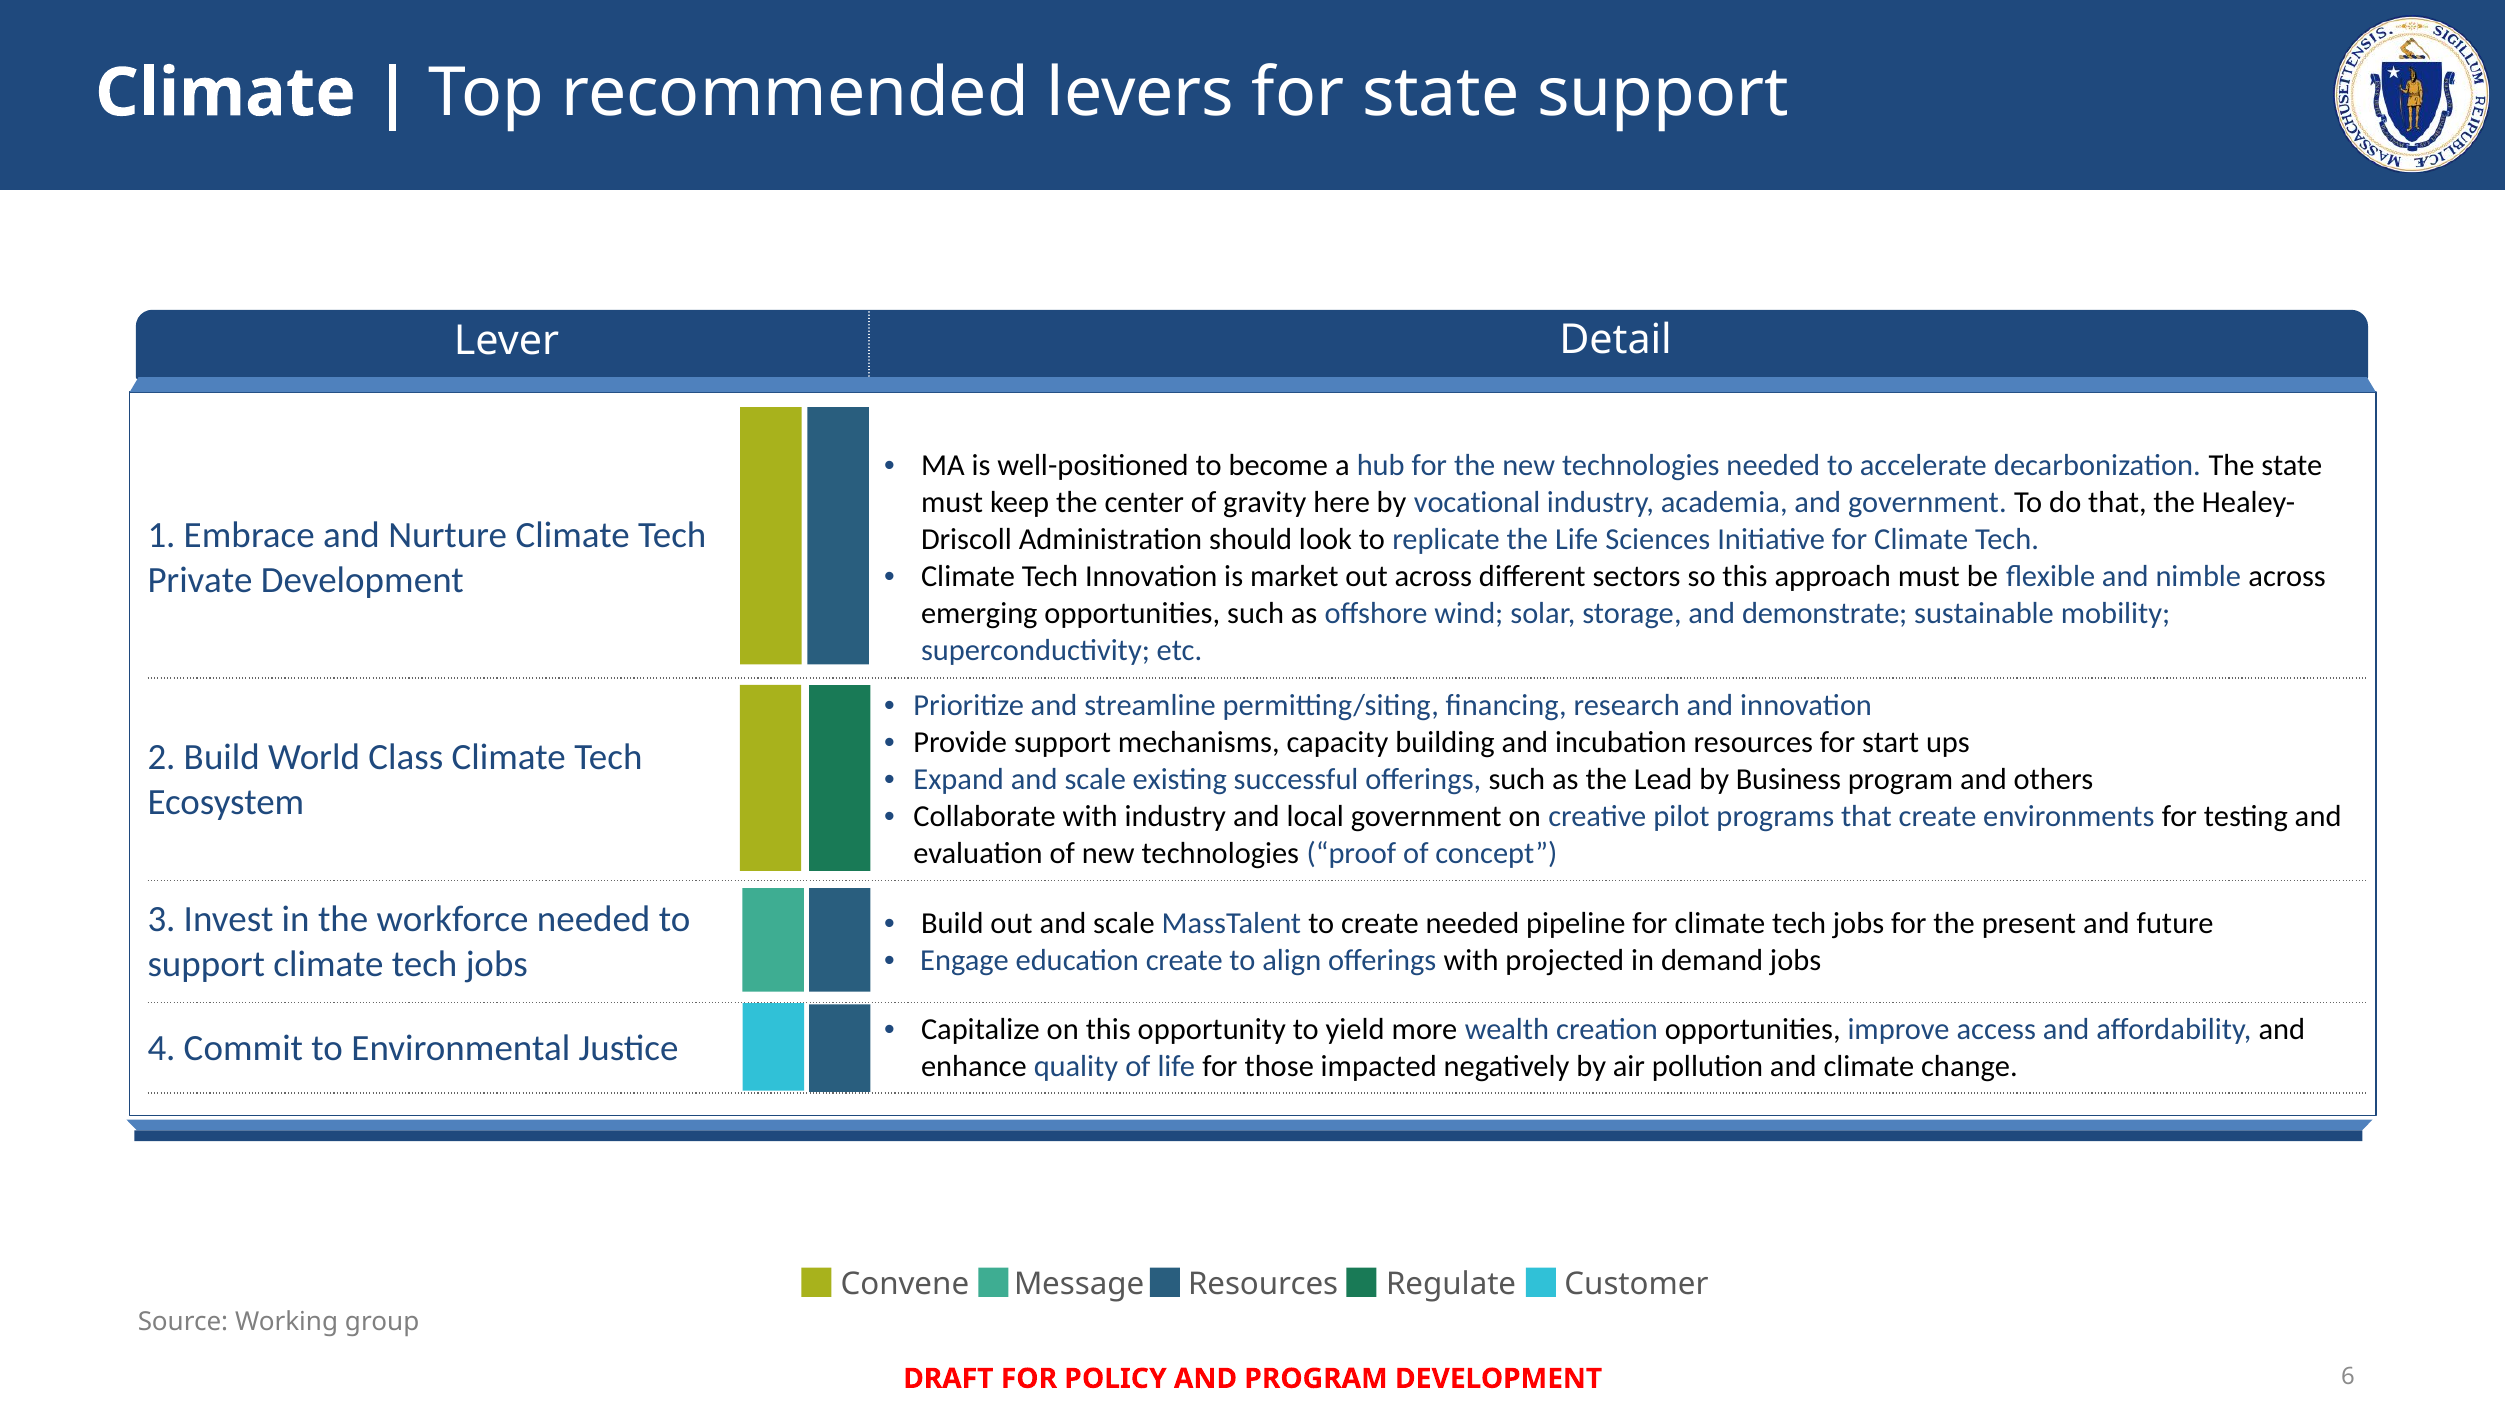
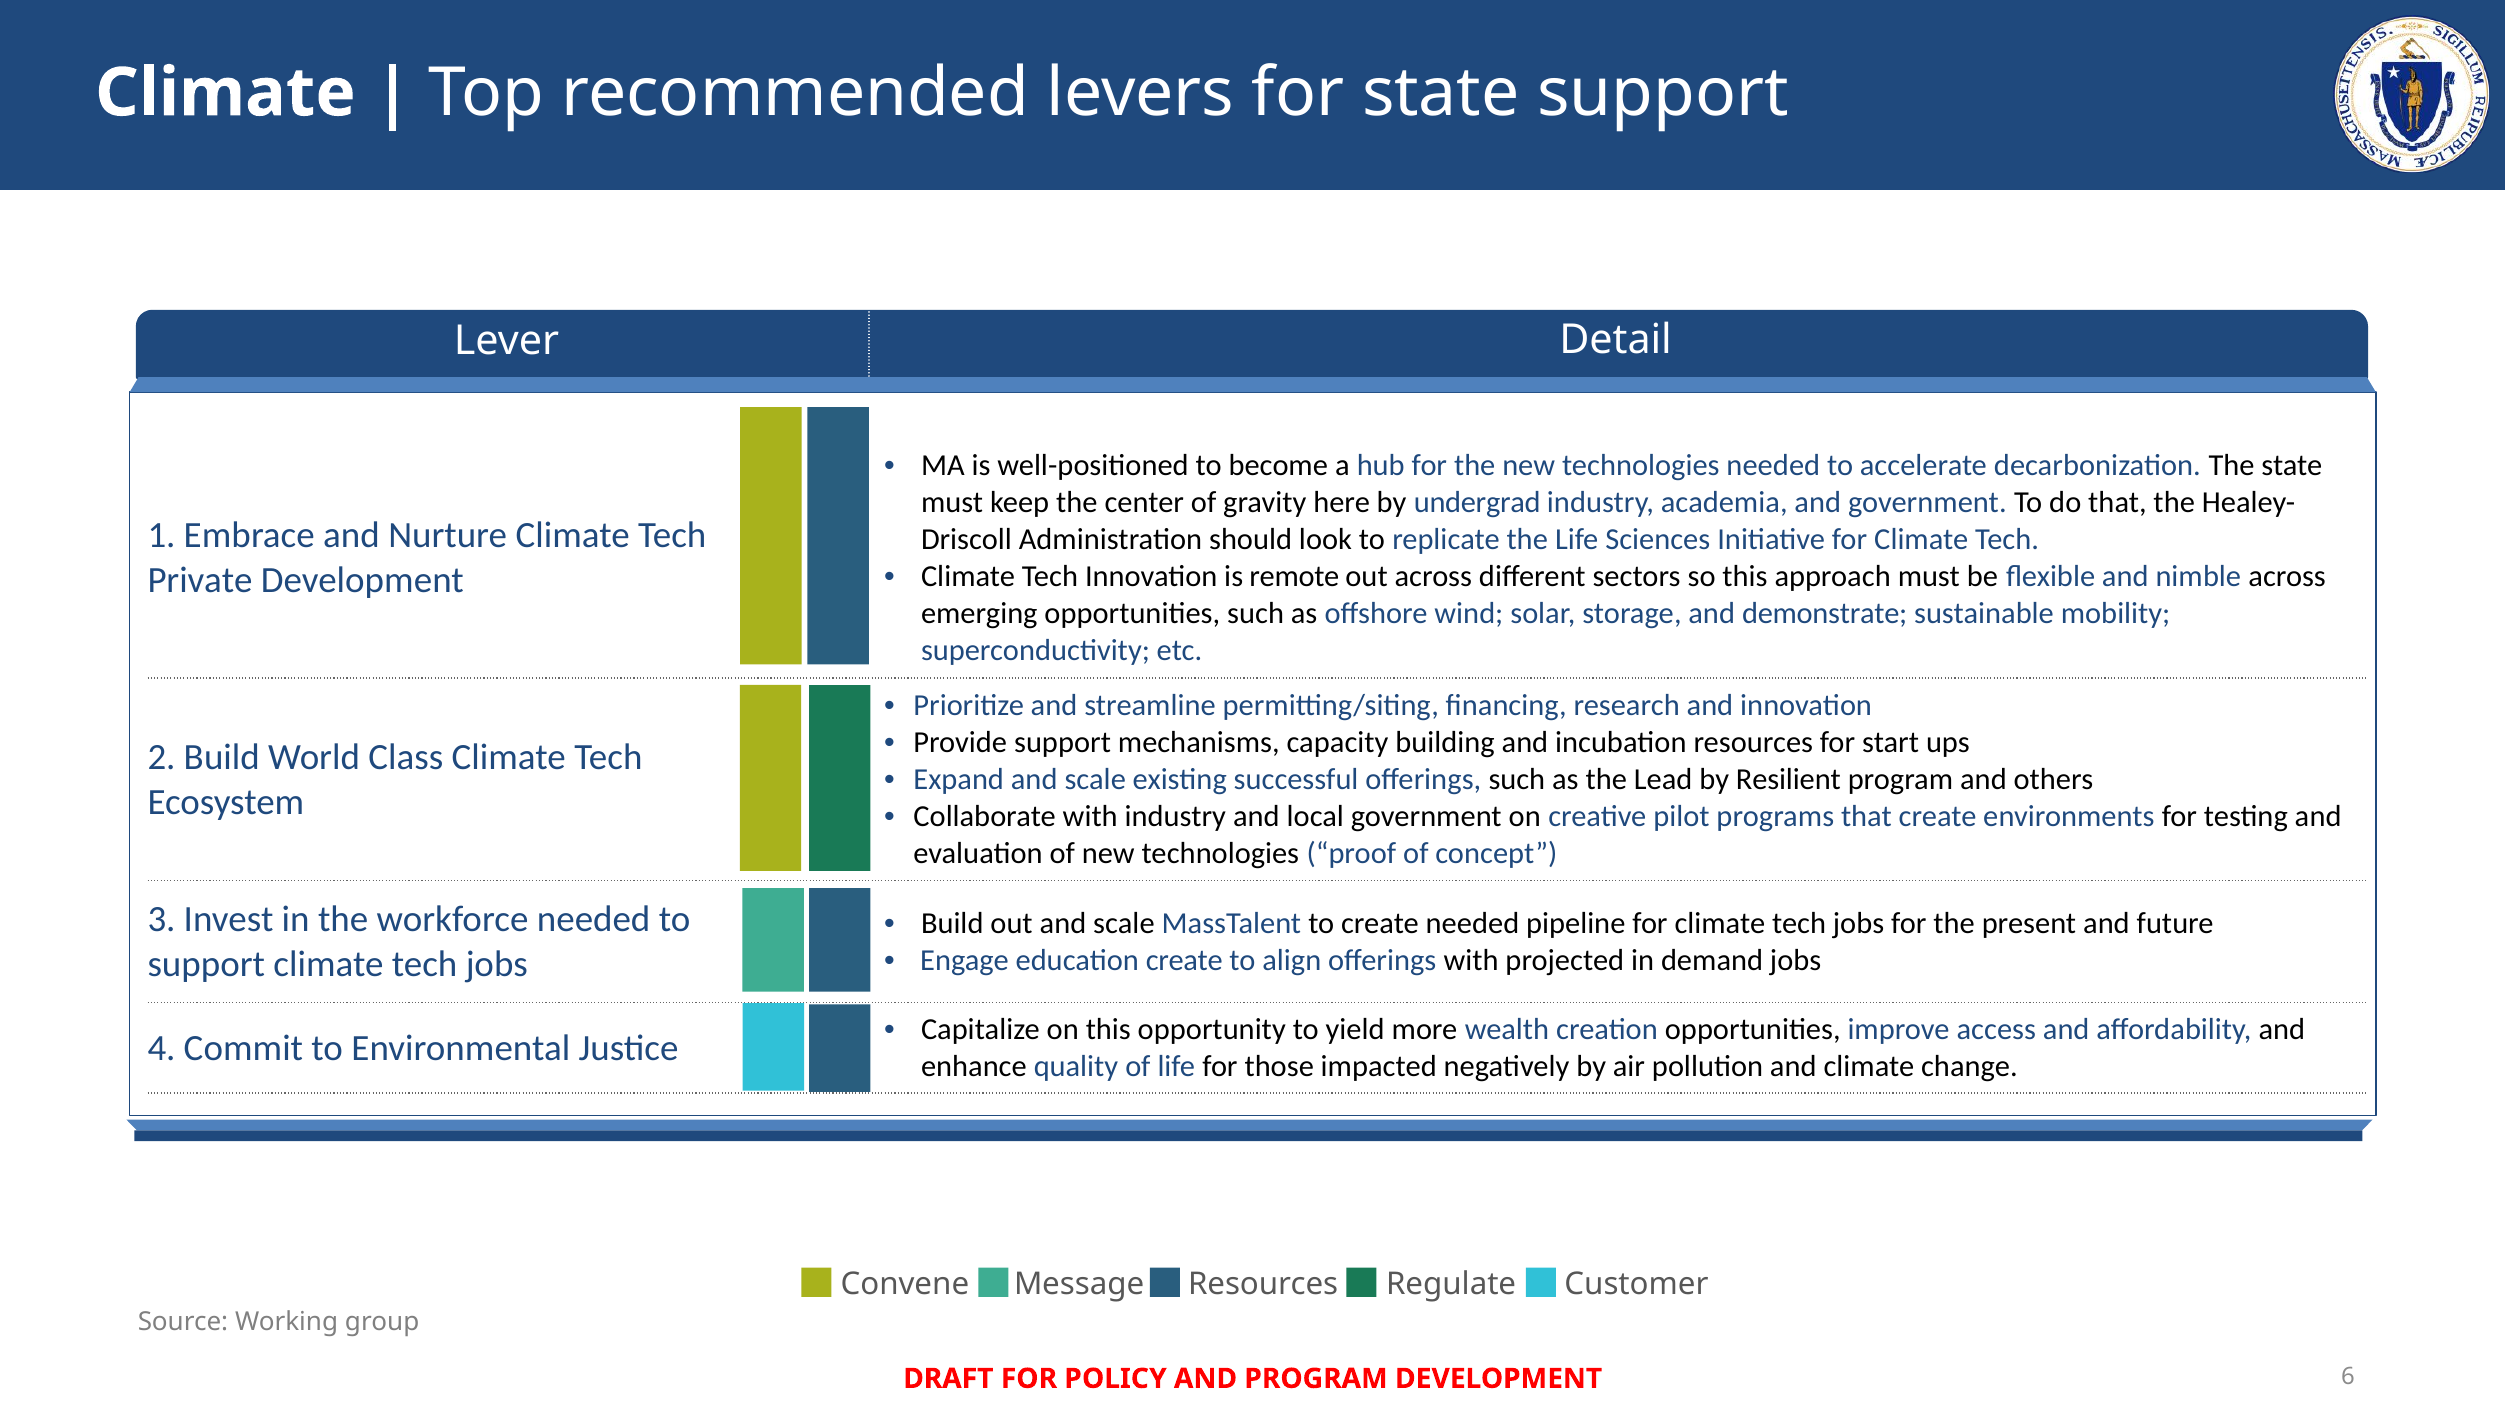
vocational: vocational -> undergrad
market: market -> remote
Business: Business -> Resilient
